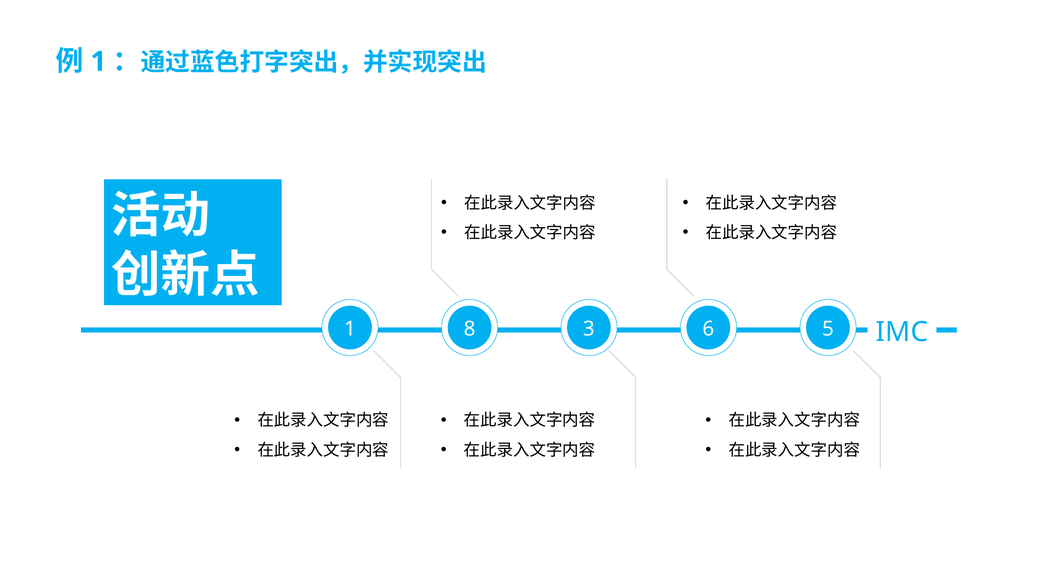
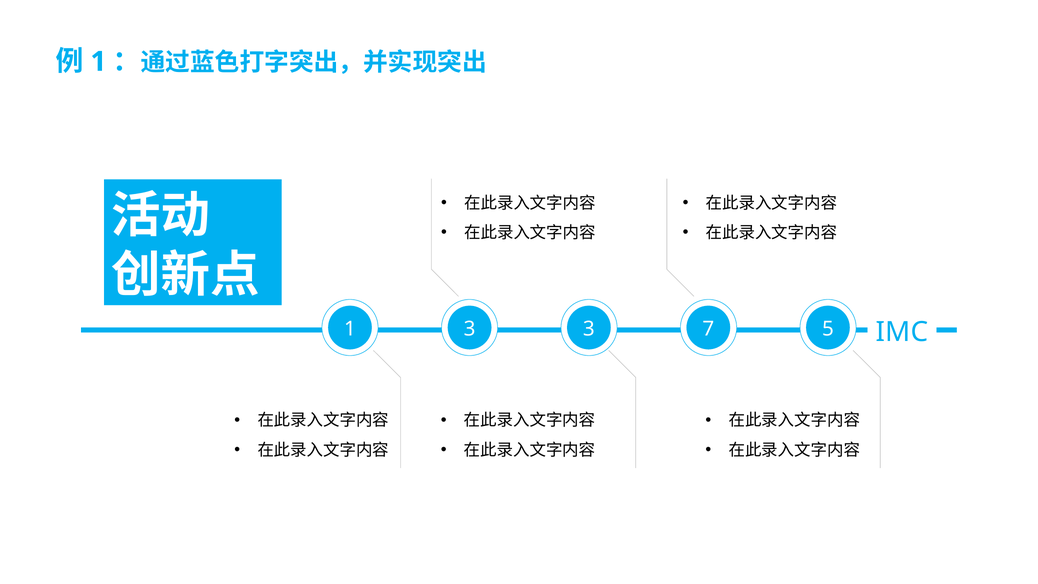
1 8: 8 -> 3
6: 6 -> 7
